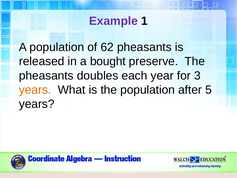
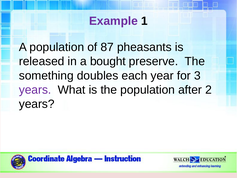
62: 62 -> 87
pheasants at (46, 75): pheasants -> something
years at (35, 90) colour: orange -> purple
5: 5 -> 2
